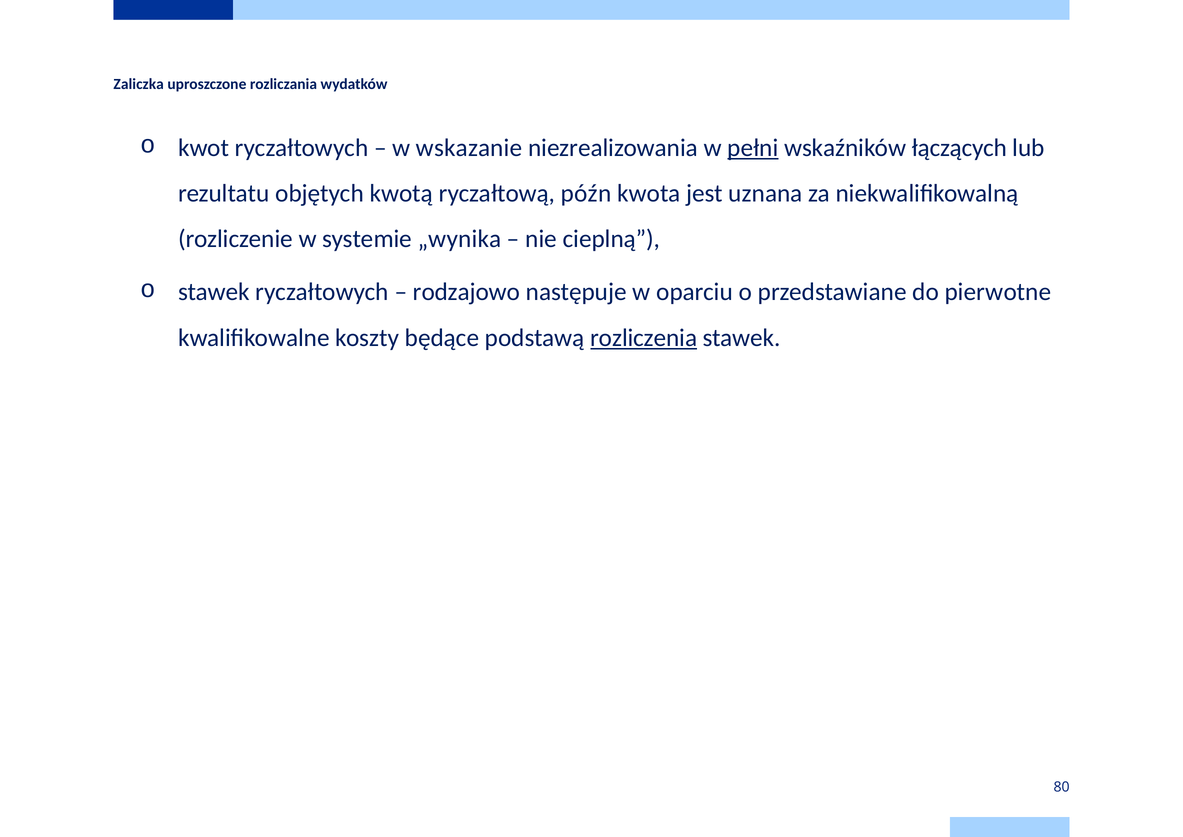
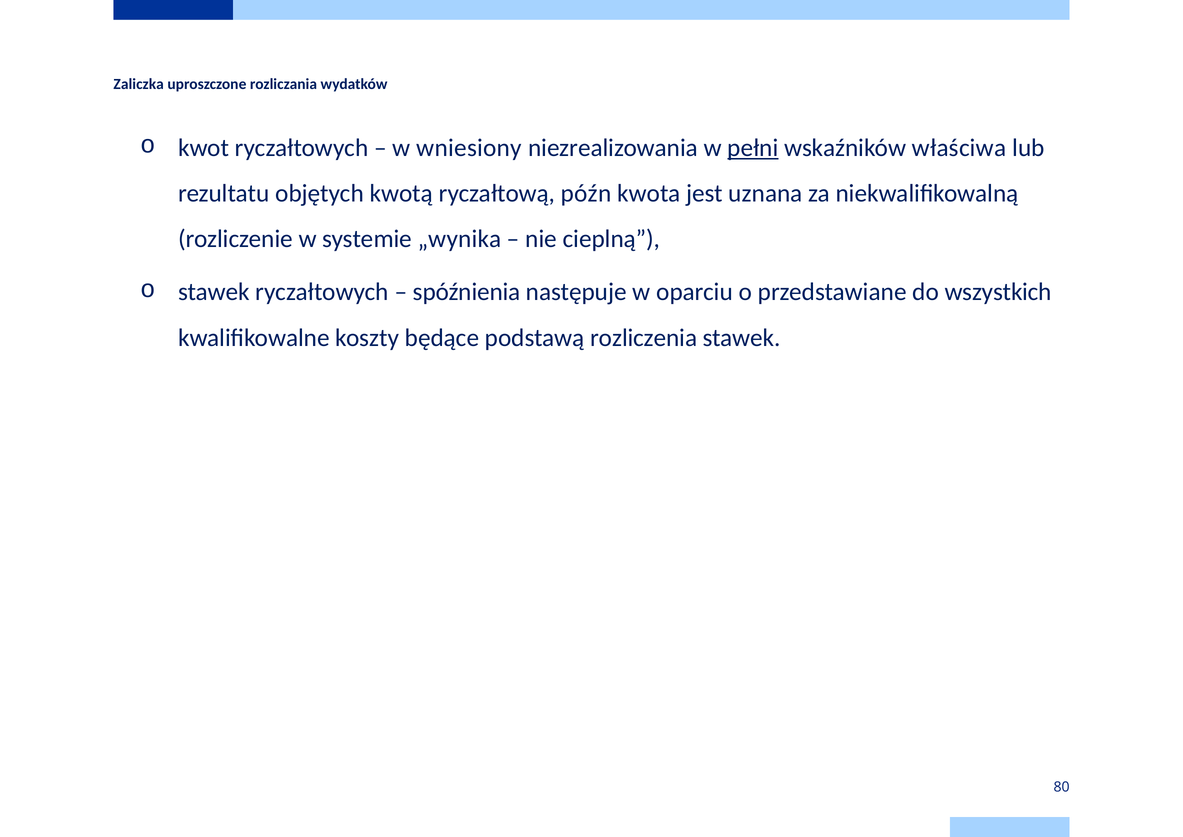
wskazanie: wskazanie -> wniesiony
łączących: łączących -> właściwa
rodzajowo: rodzajowo -> spóźnienia
pierwotne: pierwotne -> wszystkich
rozliczenia underline: present -> none
